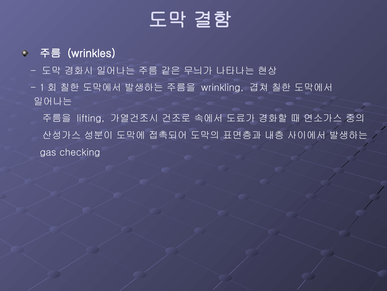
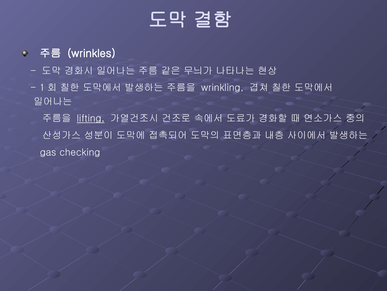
lifting underline: none -> present
